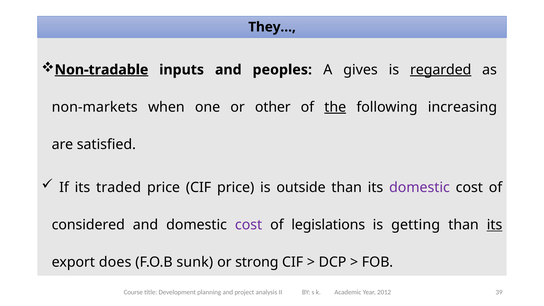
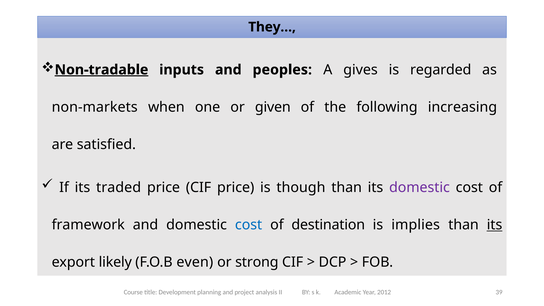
regarded underline: present -> none
other: other -> given
the underline: present -> none
outside: outside -> though
considered: considered -> framework
cost at (249, 225) colour: purple -> blue
legislations: legislations -> destination
getting: getting -> implies
does: does -> likely
sunk: sunk -> even
